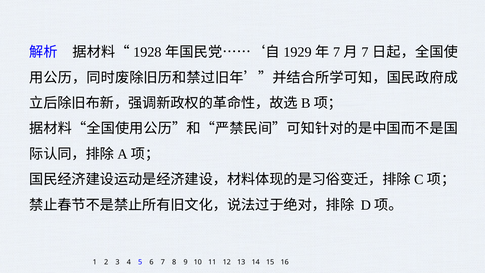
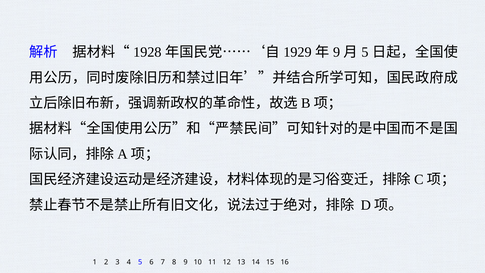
7 at (337, 52): 7 -> 9
7 at (365, 52): 7 -> 5
